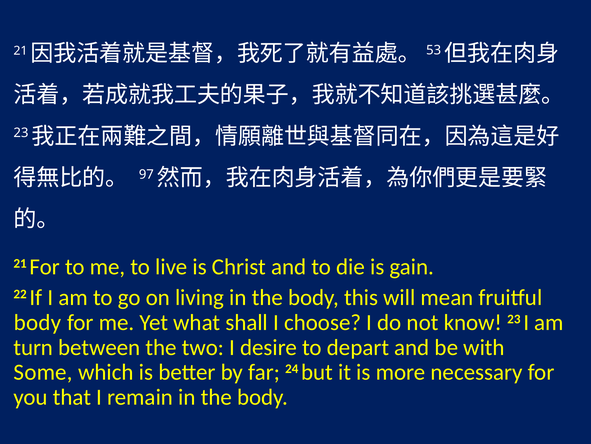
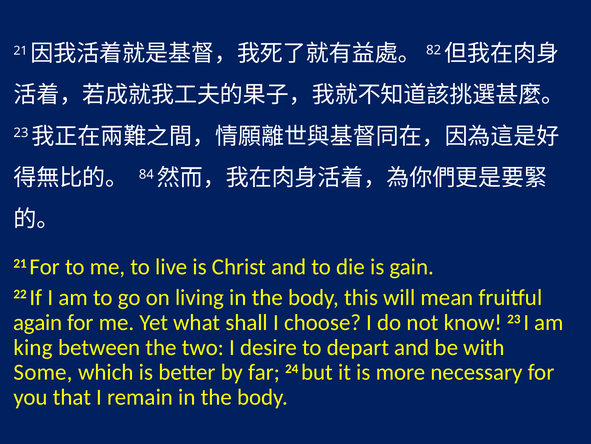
53: 53 -> 82
97: 97 -> 84
body at (38, 322): body -> again
turn: turn -> king
